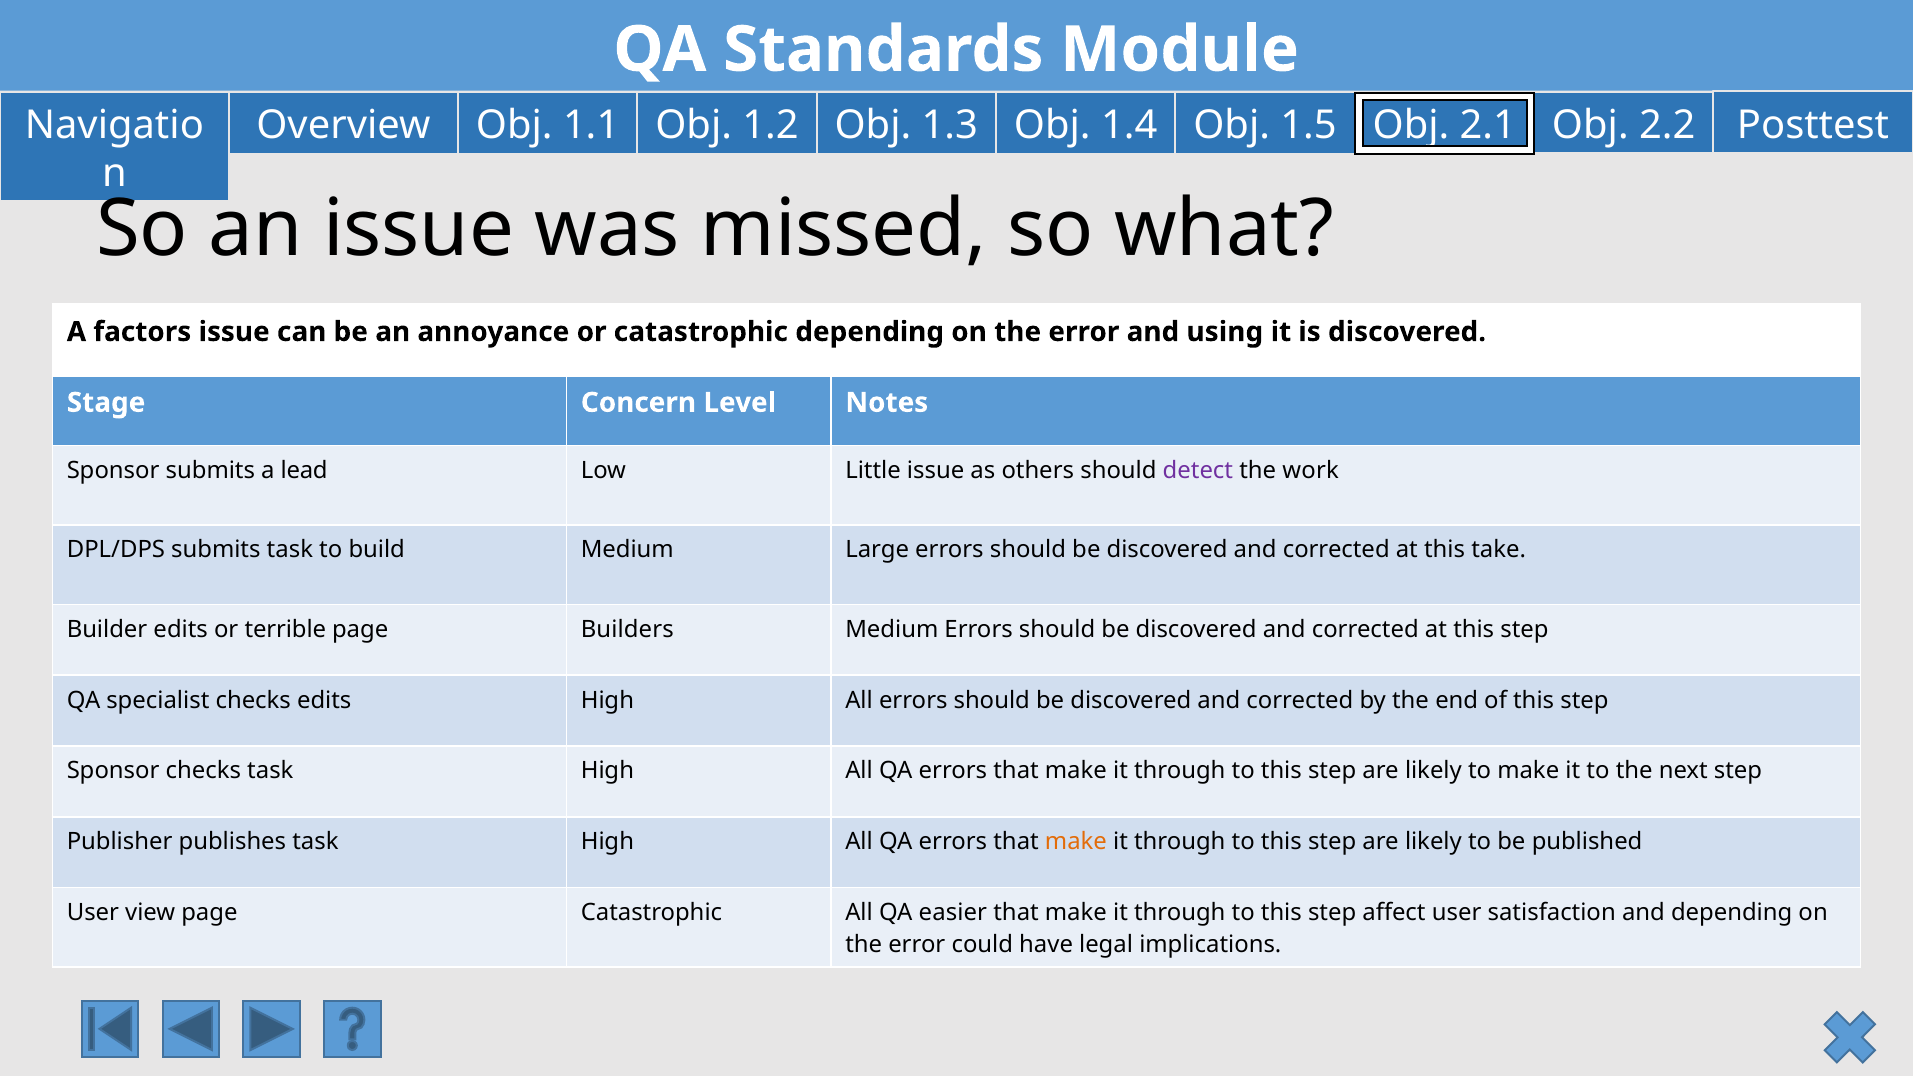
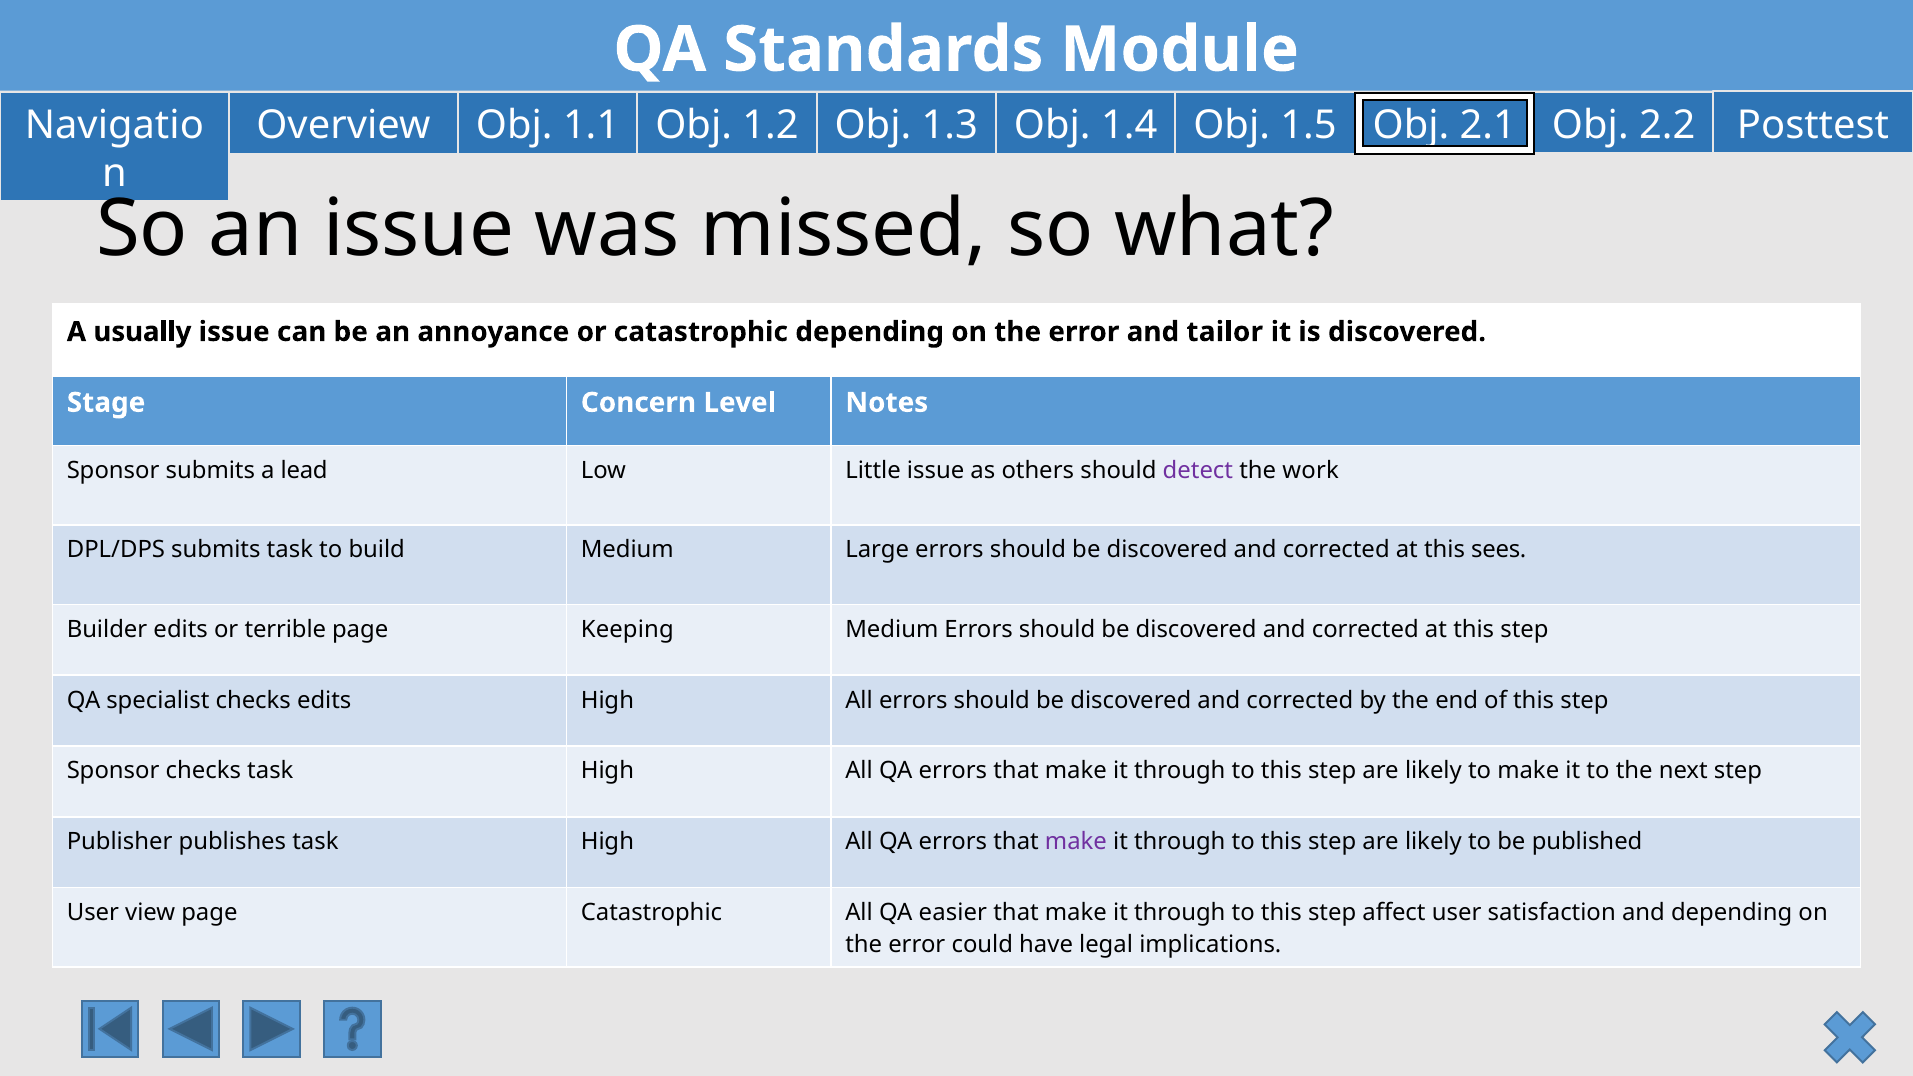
factors: factors -> usually
using: using -> tailor
take: take -> sees
Builders: Builders -> Keeping
make at (1076, 842) colour: orange -> purple
